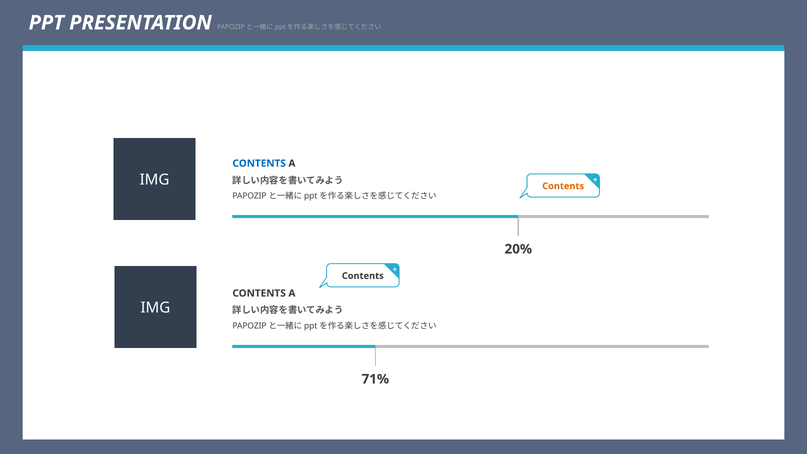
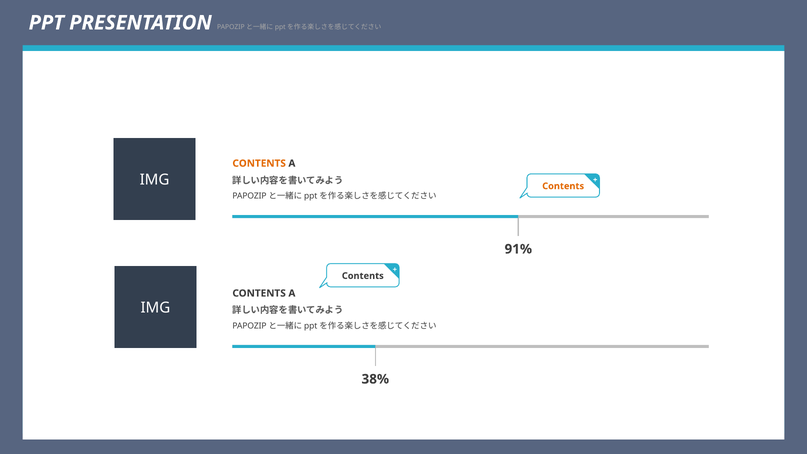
CONTENTS at (259, 163) colour: blue -> orange
20%: 20% -> 91%
71%: 71% -> 38%
